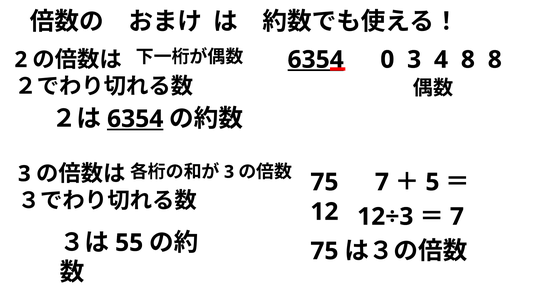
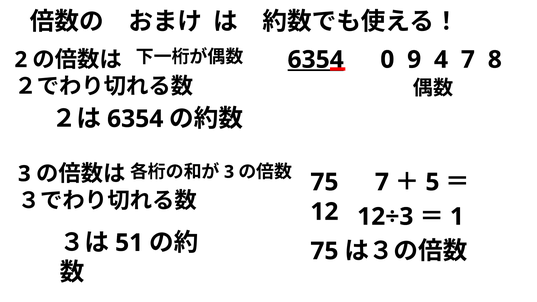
0 3: 3 -> 9
4 8: 8 -> 7
6354 at (135, 119) underline: present -> none
7 at (457, 217): 7 -> 1
55: 55 -> 51
